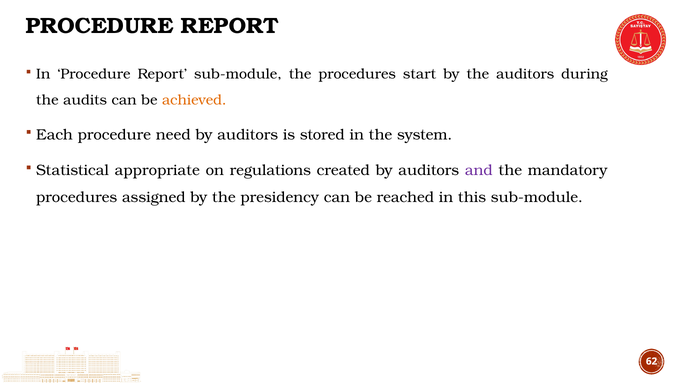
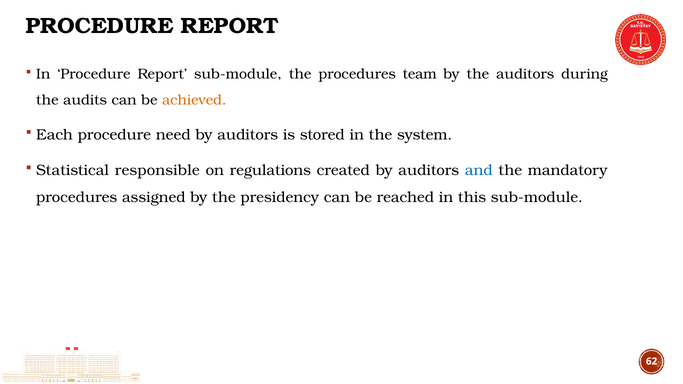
start: start -> team
appropriate: appropriate -> responsible
and colour: purple -> blue
